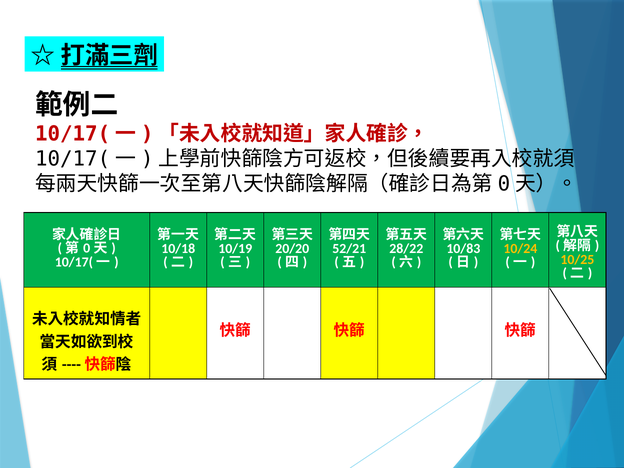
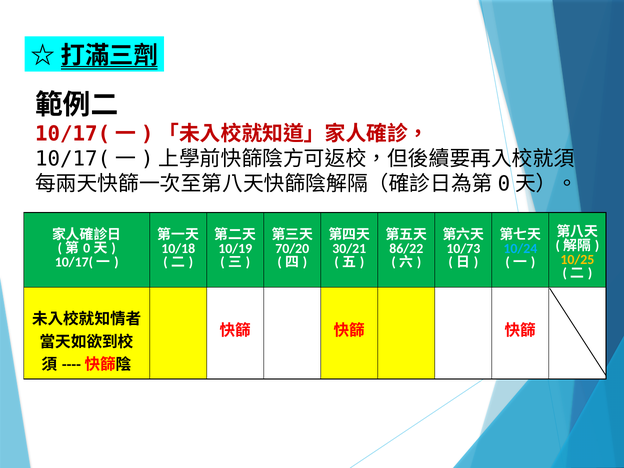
20/20: 20/20 -> 70/20
52/21: 52/21 -> 30/21
28/22: 28/22 -> 86/22
10/83: 10/83 -> 10/73
10/24 colour: yellow -> light blue
